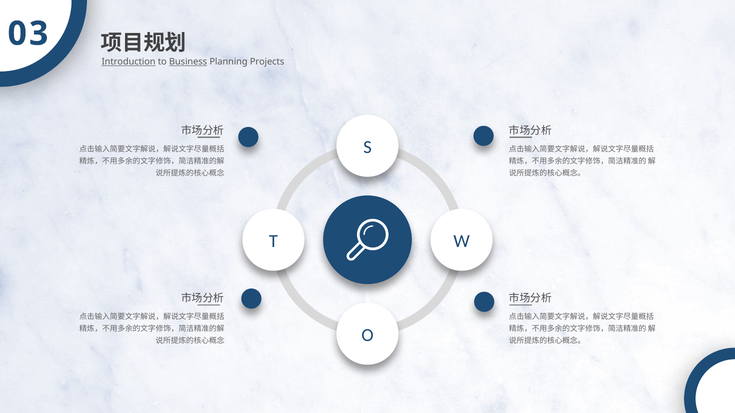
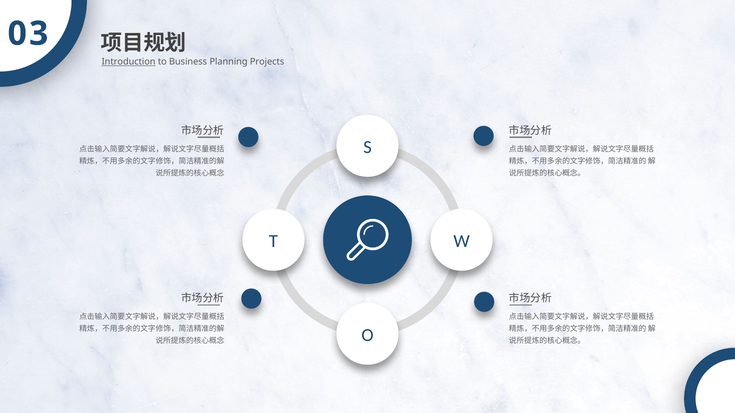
Business underline: present -> none
